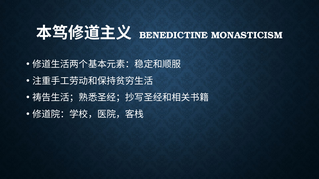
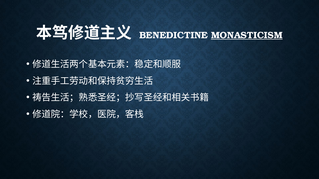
MONASTICISM underline: none -> present
